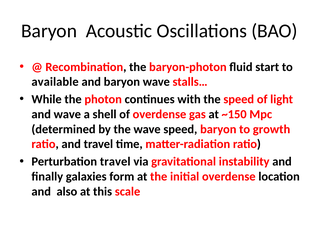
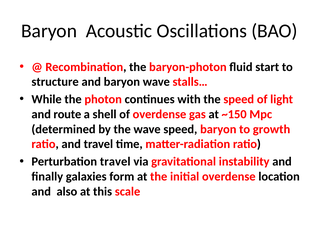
available: available -> structure
and wave: wave -> route
